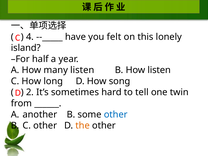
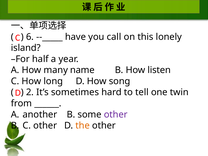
4: 4 -> 6
felt: felt -> call
many listen: listen -> name
other at (116, 114) colour: blue -> purple
